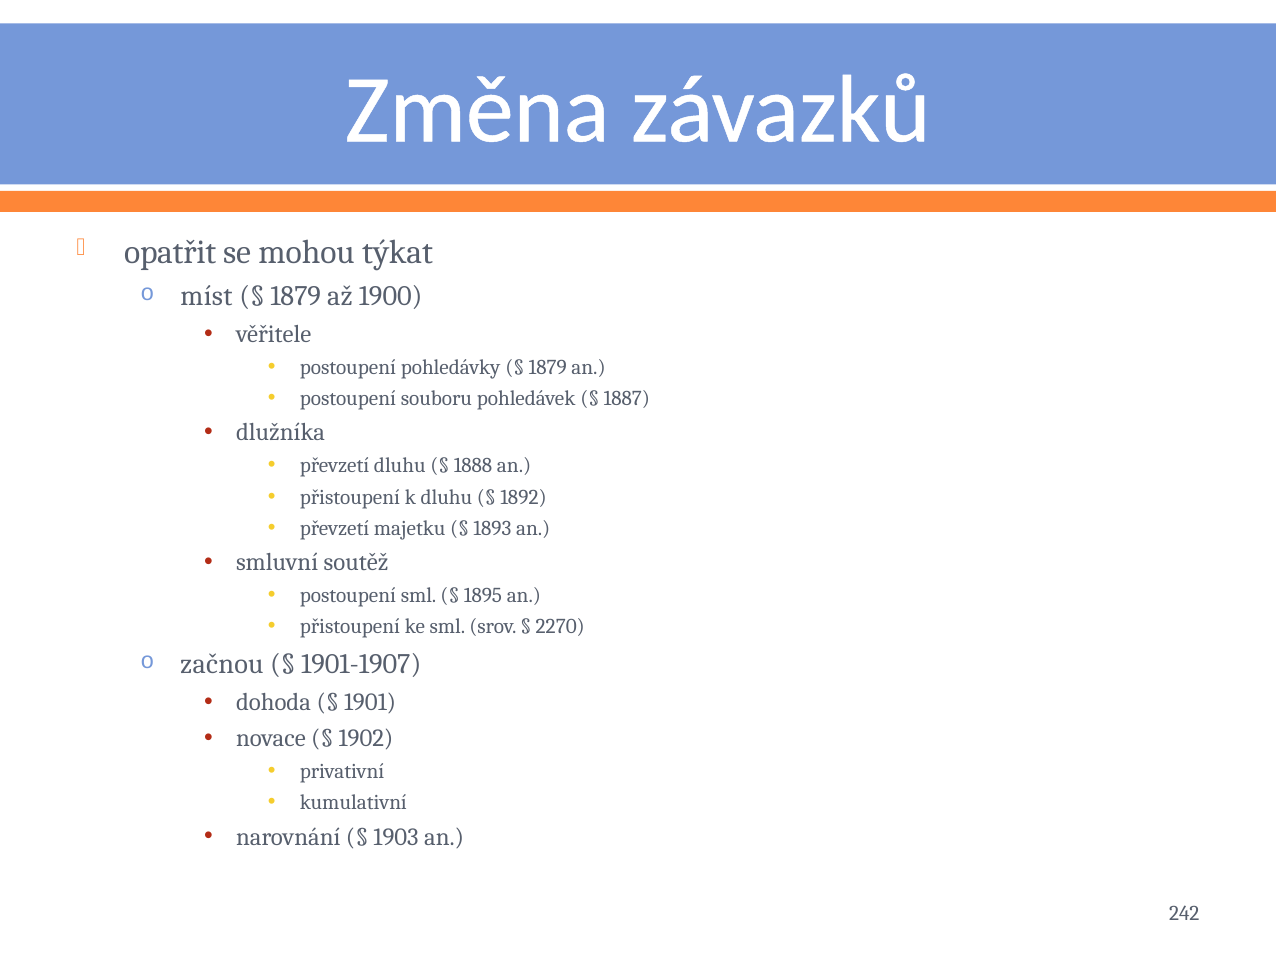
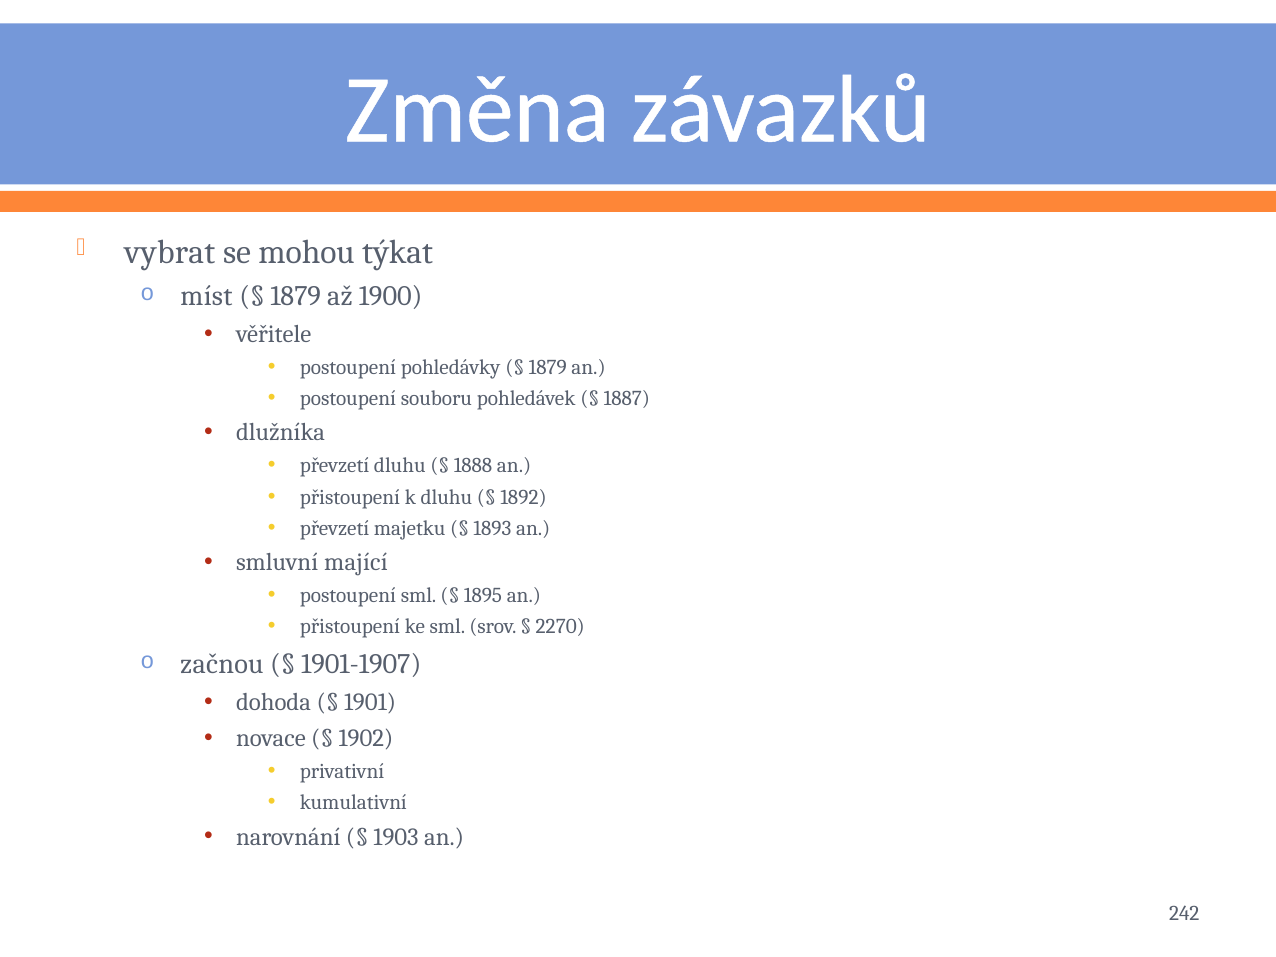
opatřit: opatřit -> vybrat
soutěž: soutěž -> mající
